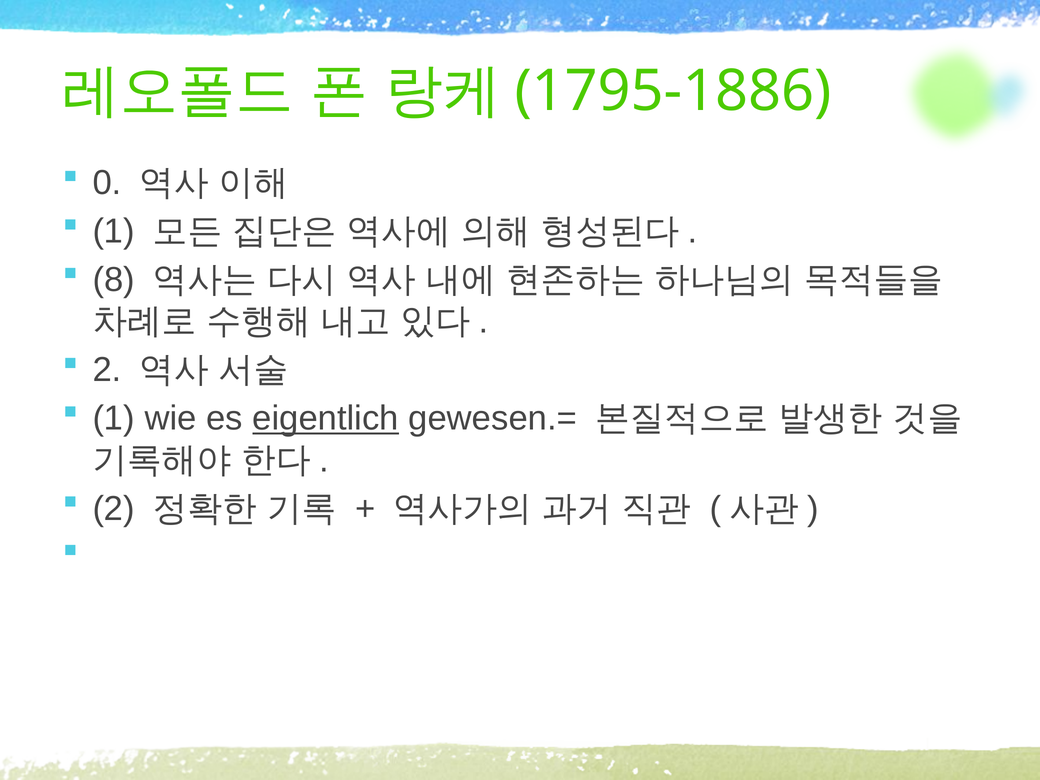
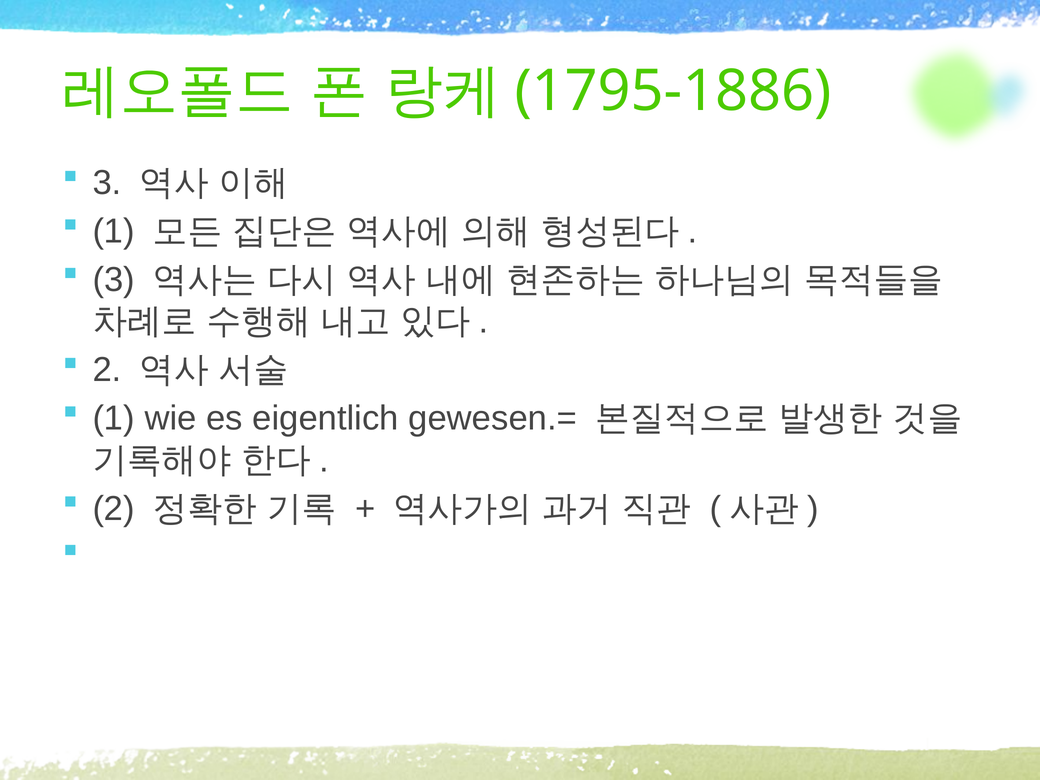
0 at (107, 183): 0 -> 3
8 at (114, 280): 8 -> 3
eigentlich underline: present -> none
